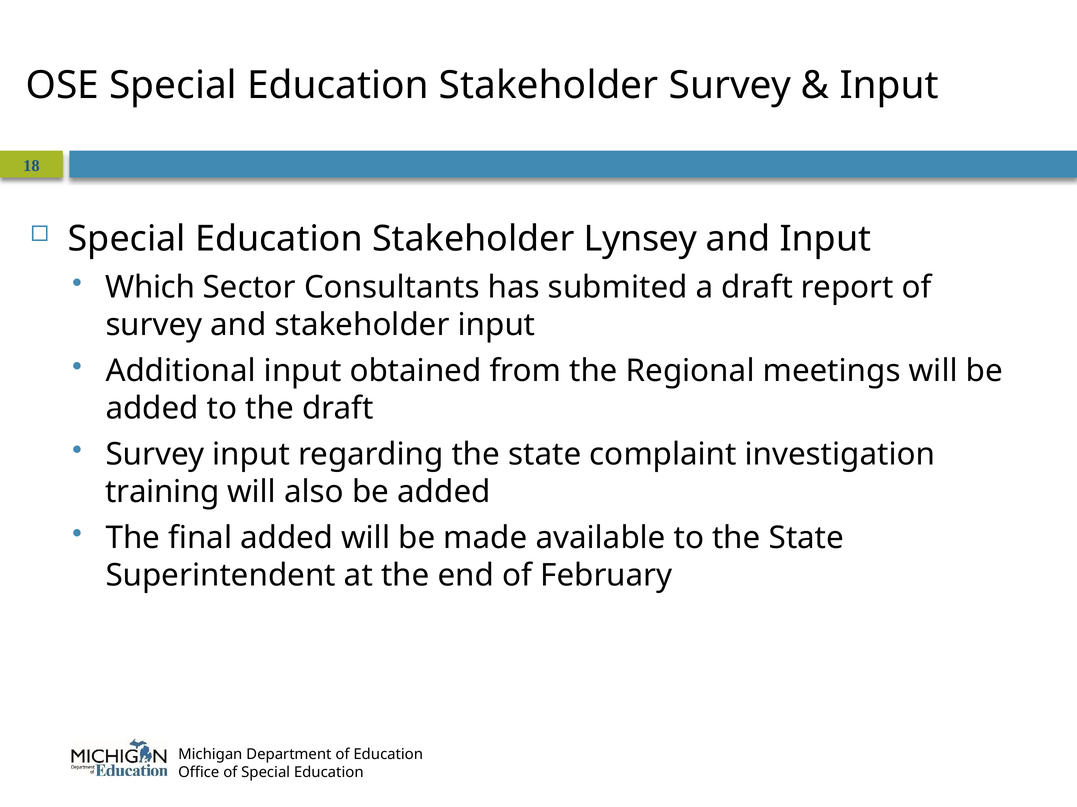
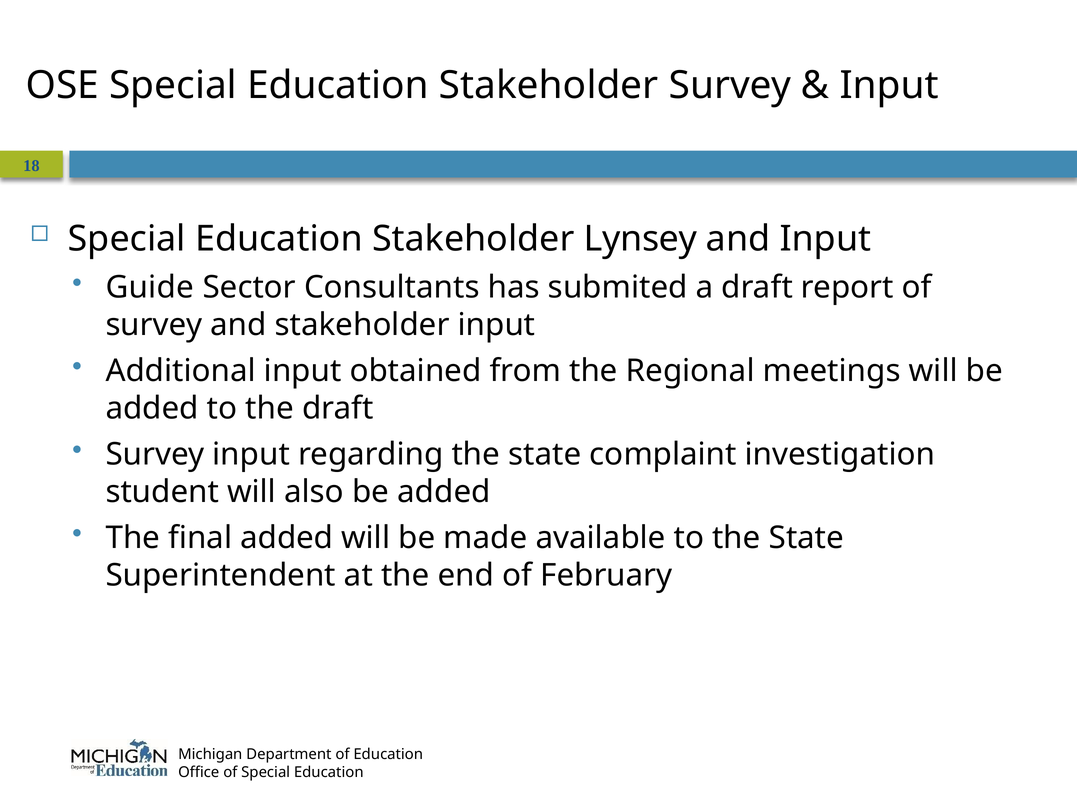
Which: Which -> Guide
training: training -> student
